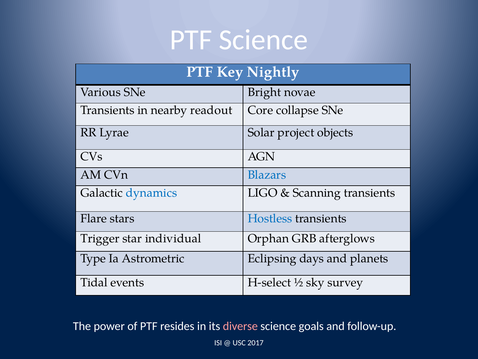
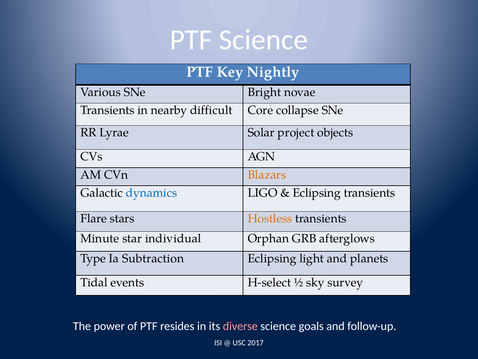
readout: readout -> difficult
Blazars colour: blue -> orange
Scanning at (317, 193): Scanning -> Eclipsing
Hostless colour: blue -> orange
Trigger: Trigger -> Minute
Astrometric: Astrometric -> Subtraction
days: days -> light
